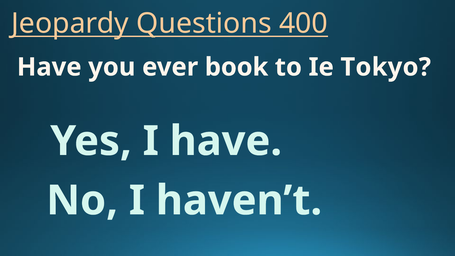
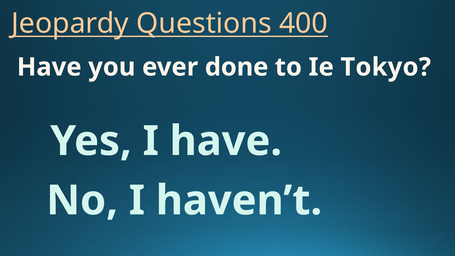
book: book -> done
